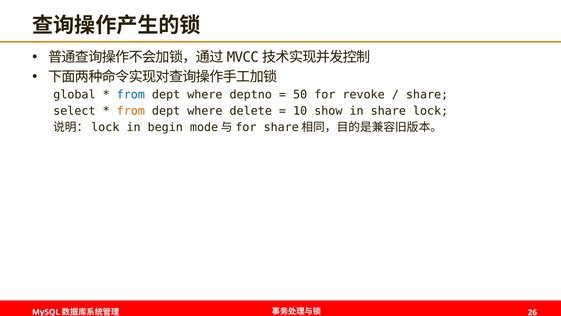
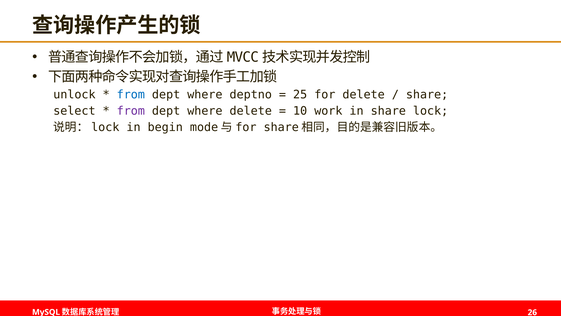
global: global -> unlock
50: 50 -> 25
for revoke: revoke -> delete
from at (131, 111) colour: orange -> purple
show: show -> work
